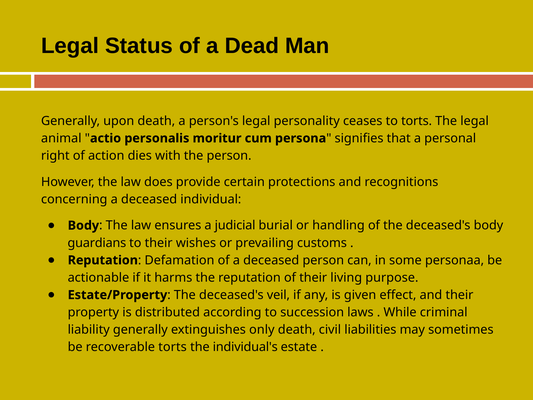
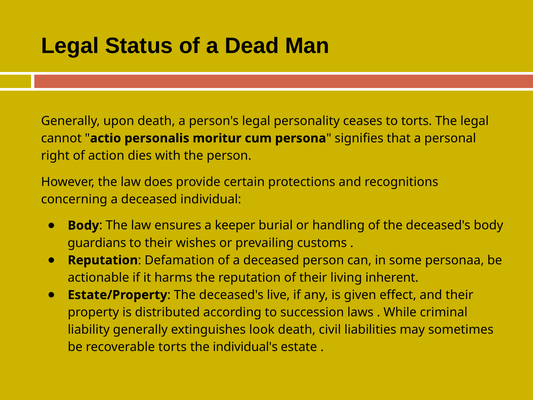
animal: animal -> cannot
judicial: judicial -> keeper
purpose: purpose -> inherent
veil: veil -> live
only: only -> look
